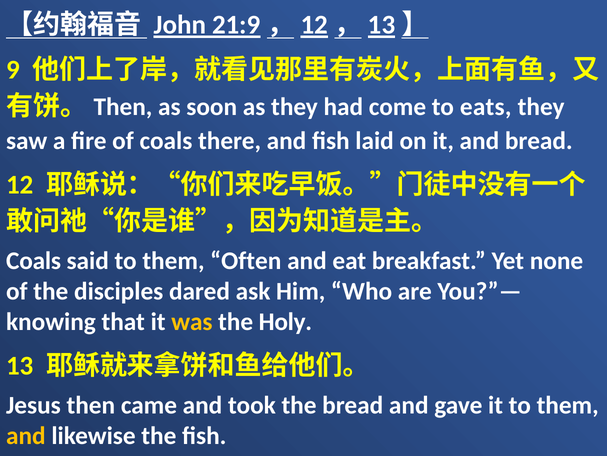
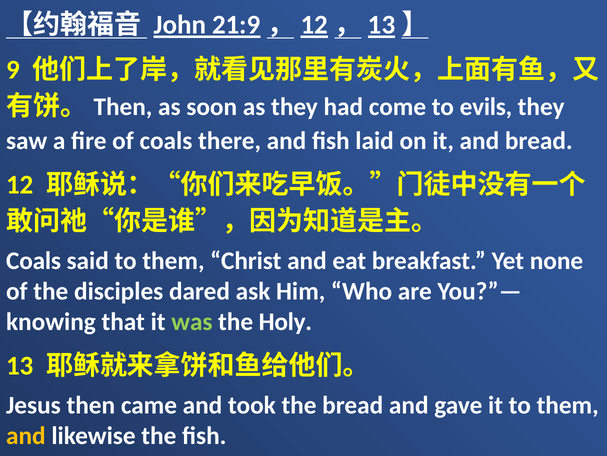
eats: eats -> evils
Often: Often -> Christ
was colour: yellow -> light green
